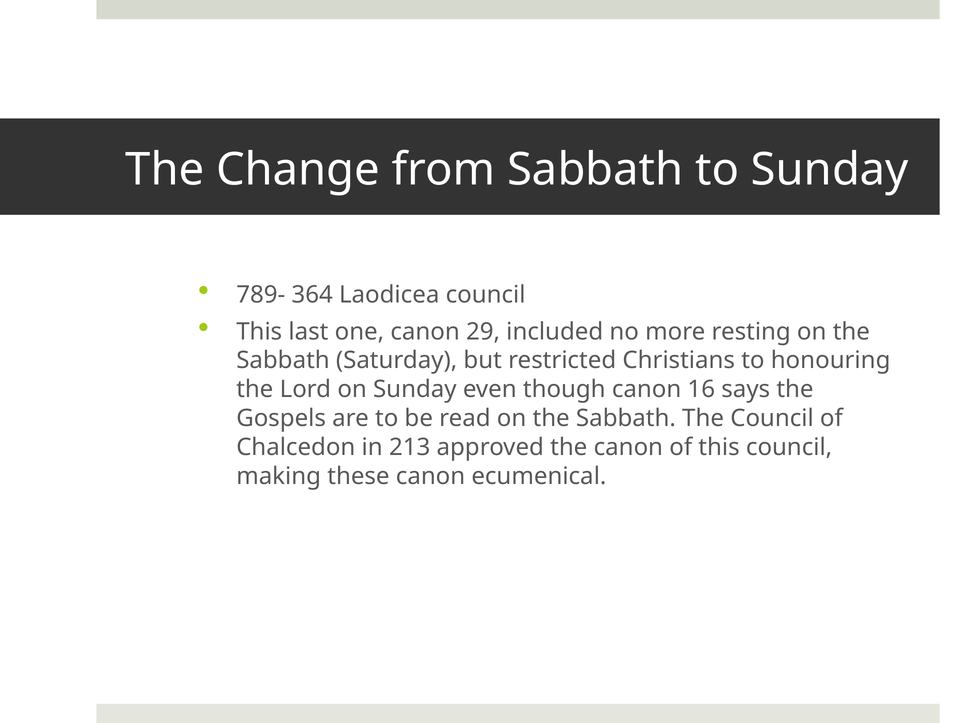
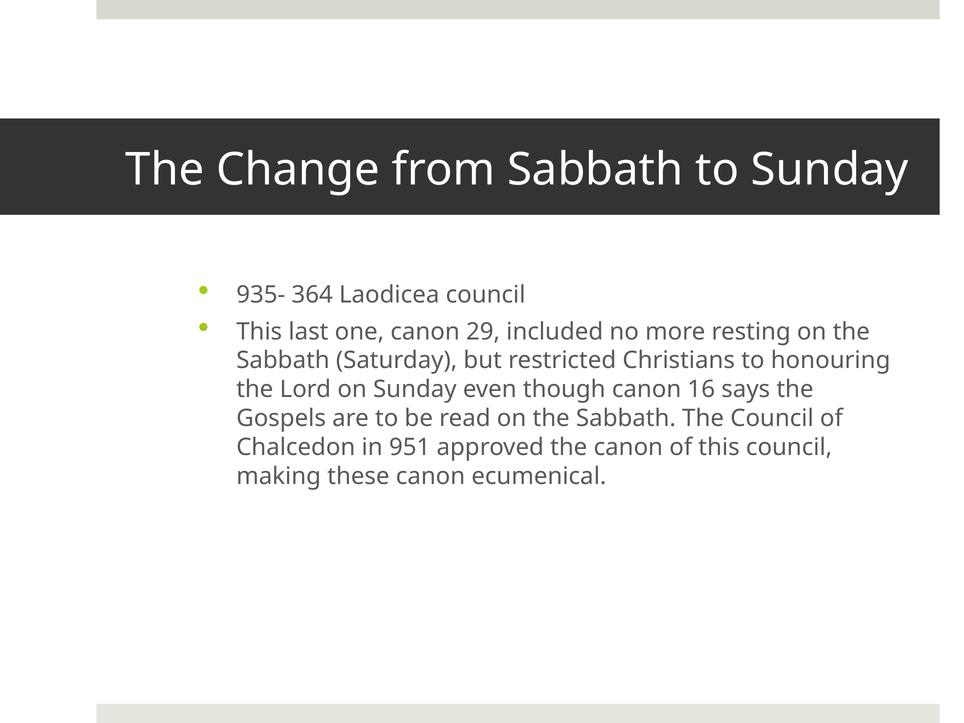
789-: 789- -> 935-
213: 213 -> 951
